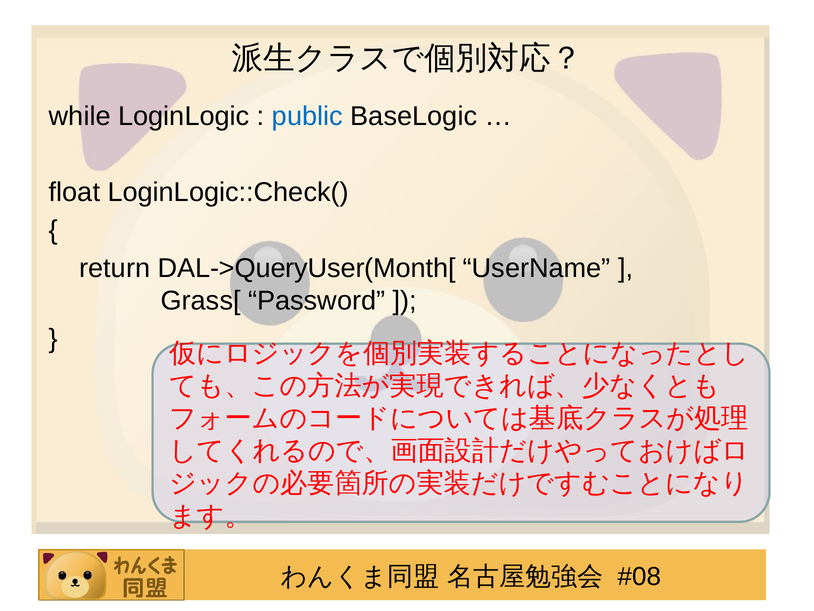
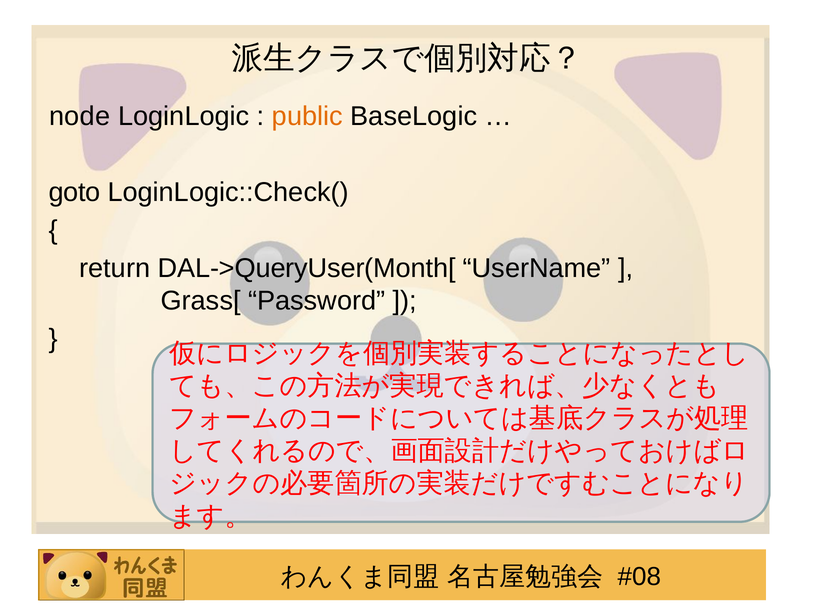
while: while -> node
public colour: blue -> orange
float: float -> goto
